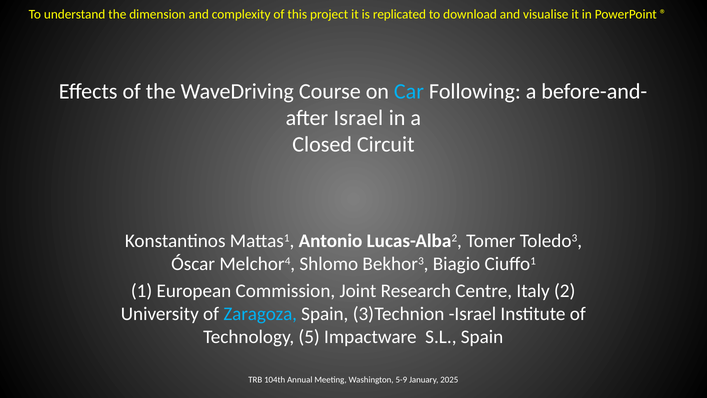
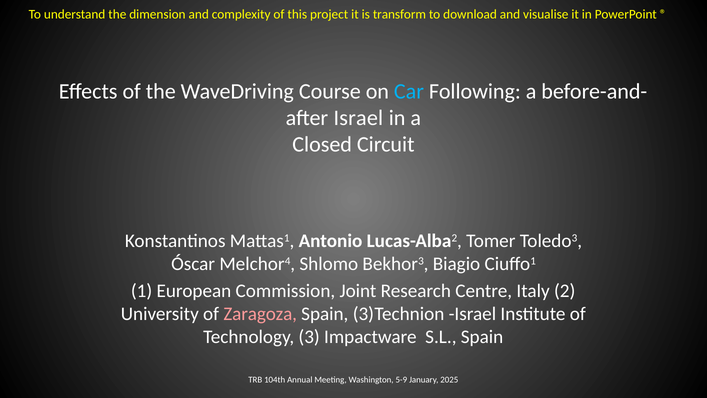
replicated: replicated -> transform
Zaragoza colour: light blue -> pink
5: 5 -> 3
